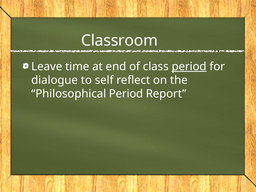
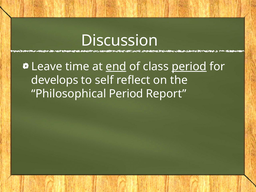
Classroom: Classroom -> Discussion
end underline: none -> present
dialogue: dialogue -> develops
